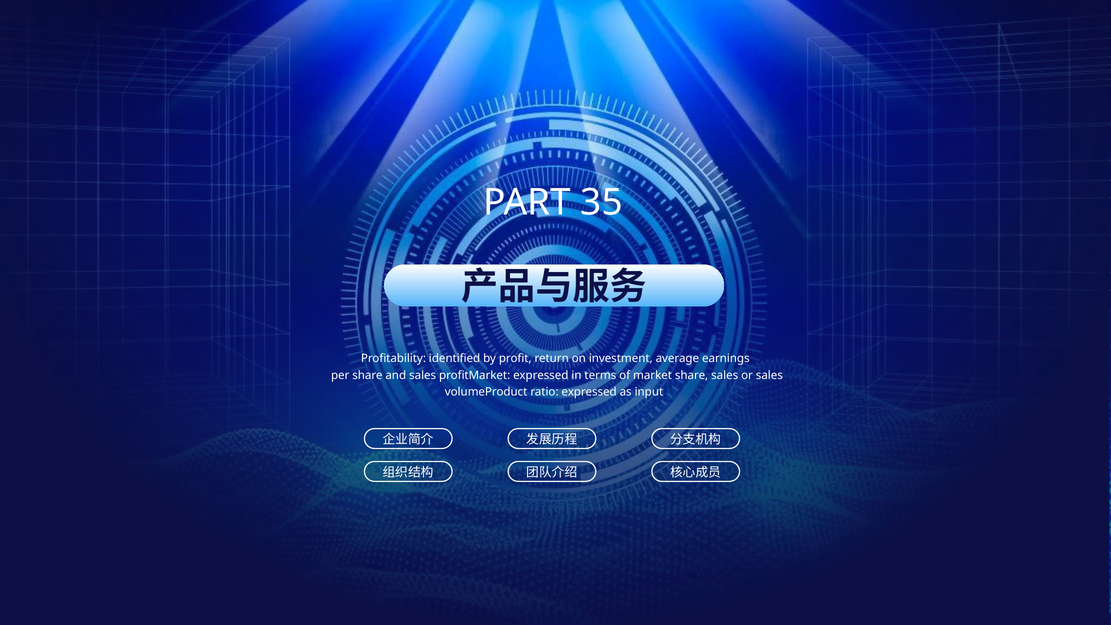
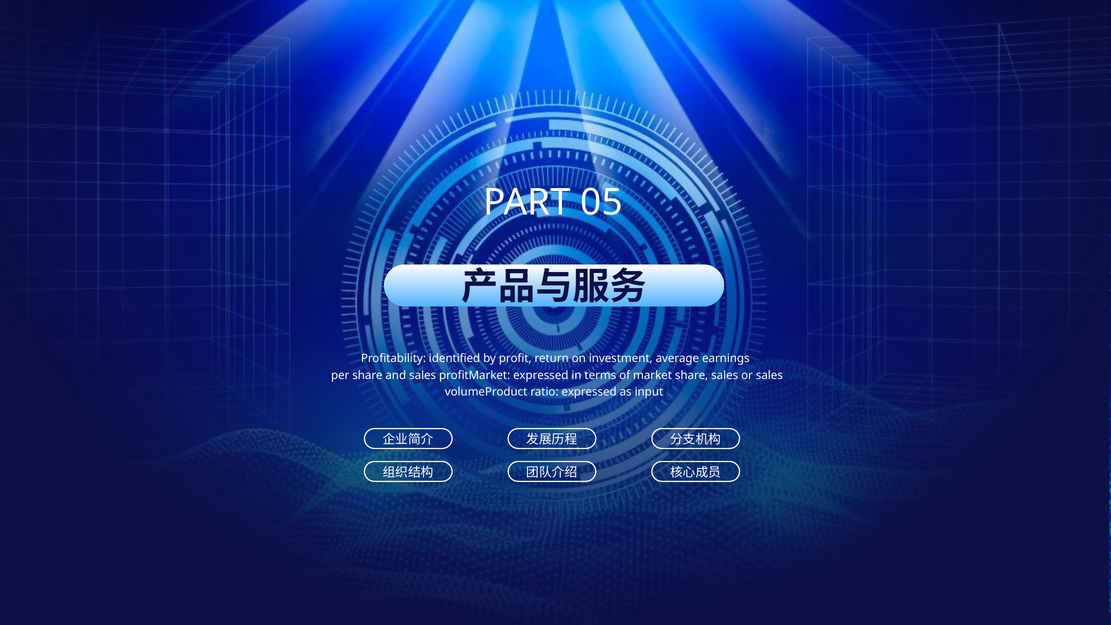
35: 35 -> 05
